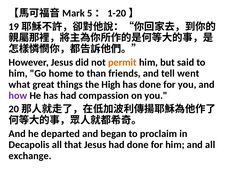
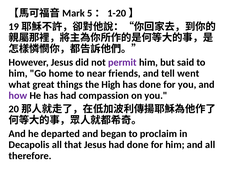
permit colour: orange -> purple
than: than -> near
exchange: exchange -> therefore
